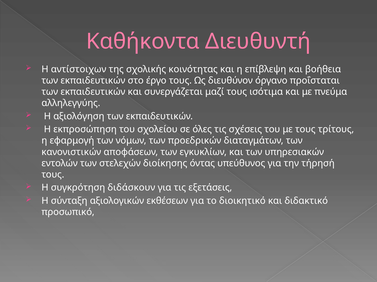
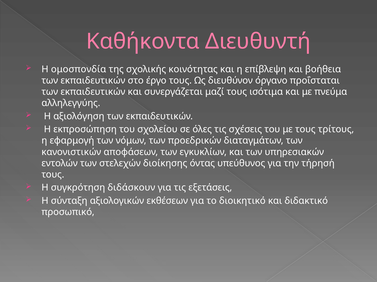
αντίστοιχων: αντίστοιχων -> ομοσπονδία
